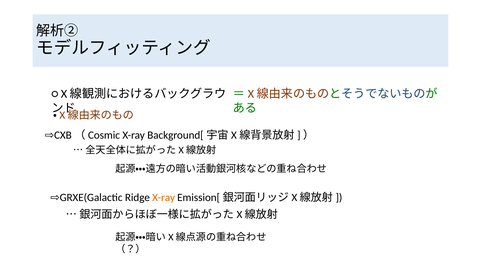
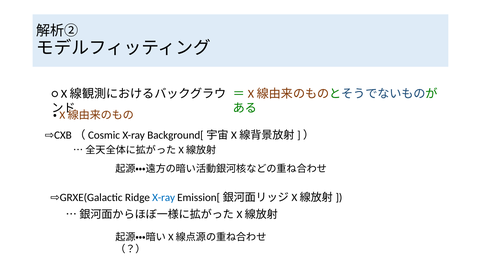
X-ray at (164, 197) colour: orange -> blue
